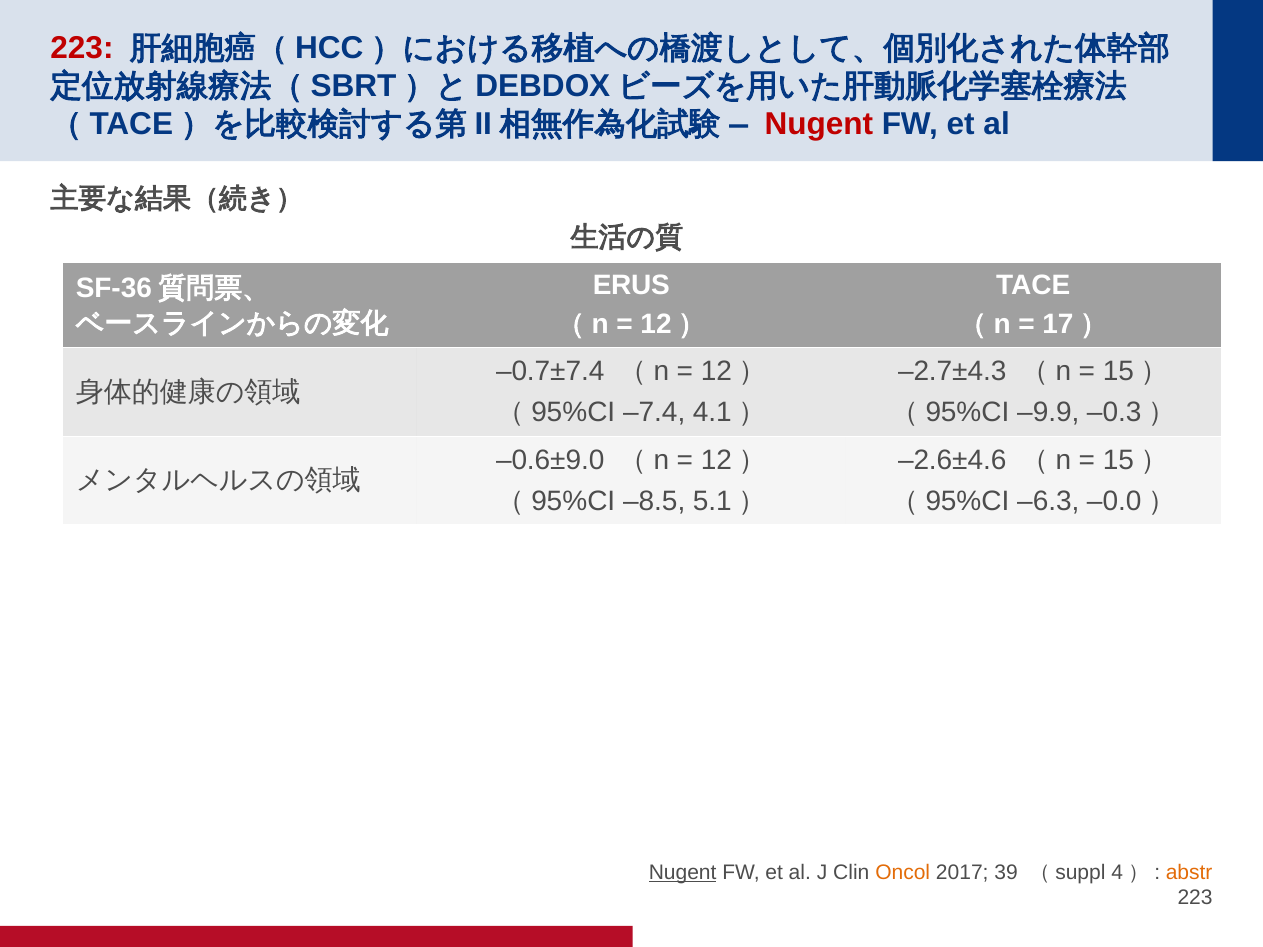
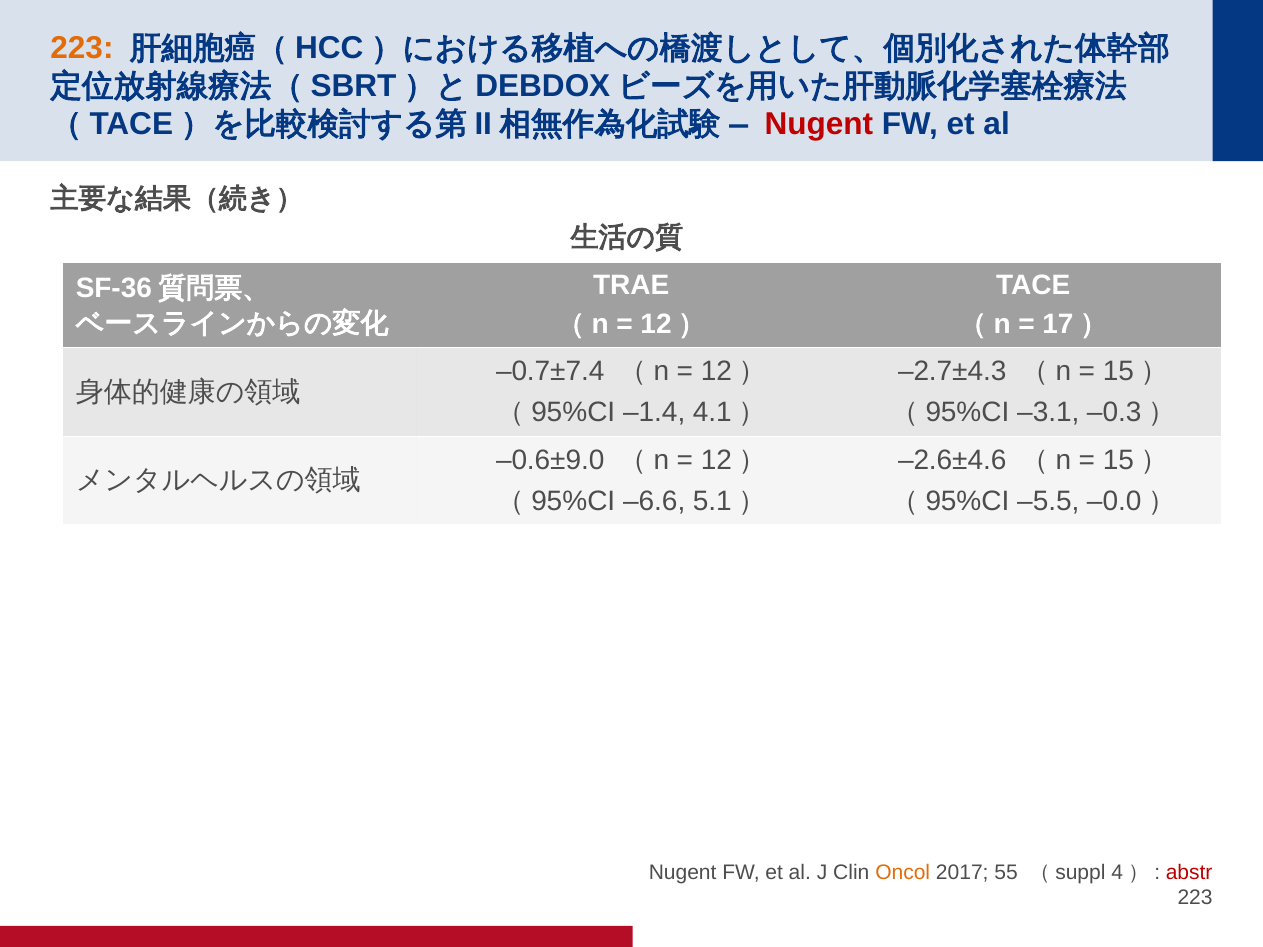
223 at (82, 48) colour: red -> orange
ERUS: ERUS -> TRAE
–7.4: –7.4 -> –1.4
–9.9: –9.9 -> –3.1
–8.5: –8.5 -> –6.6
–6.3: –6.3 -> –5.5
Nugent at (683, 873) underline: present -> none
39: 39 -> 55
abstr colour: orange -> red
